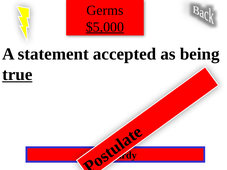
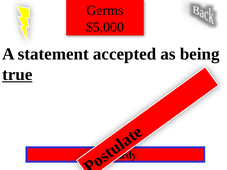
$5,000 underline: present -> none
